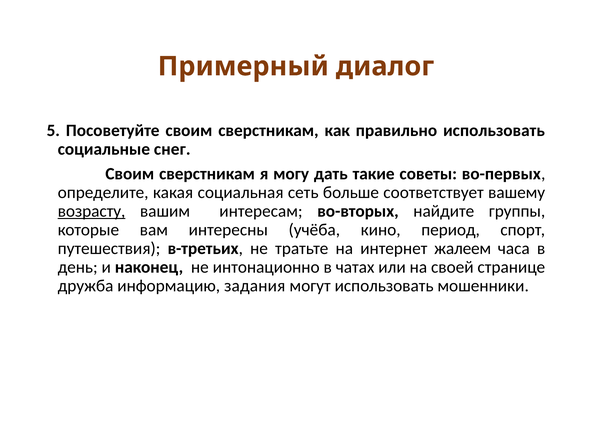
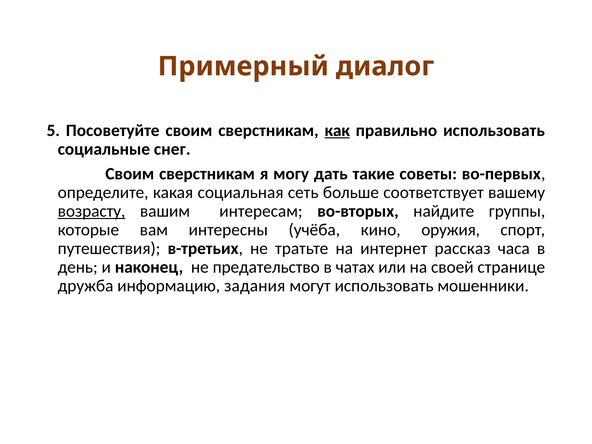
как underline: none -> present
период: период -> оружия
жалеем: жалеем -> рассказ
интонационно: интонационно -> предательство
